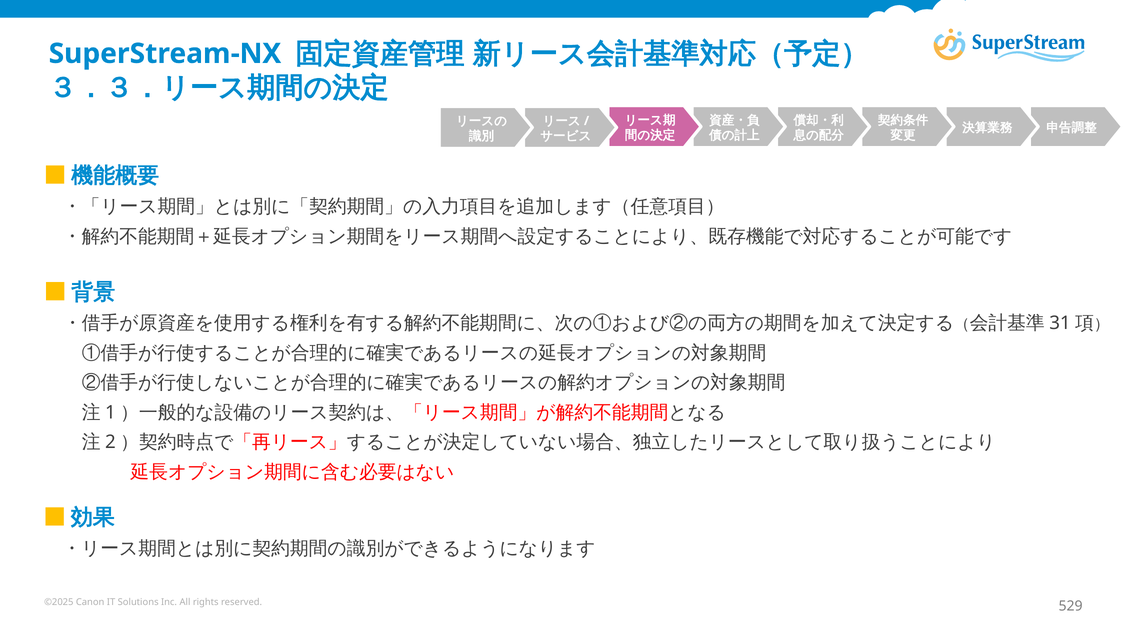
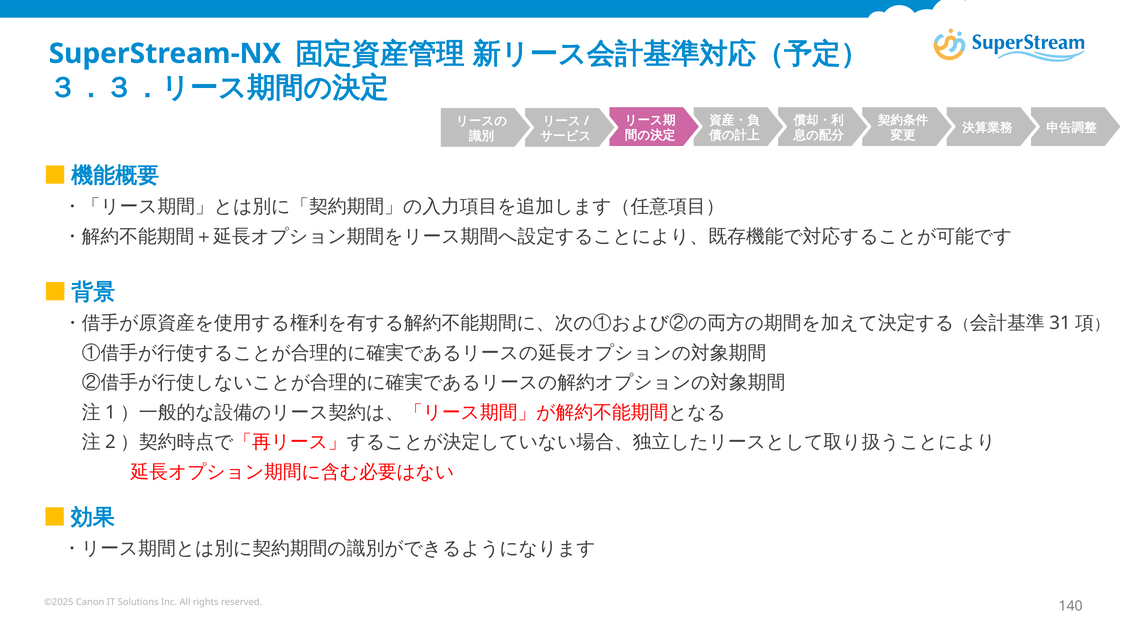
529: 529 -> 140
